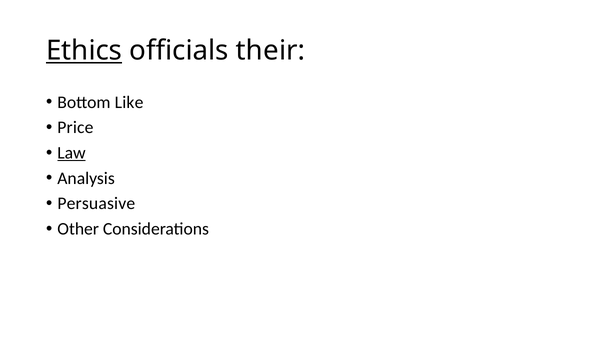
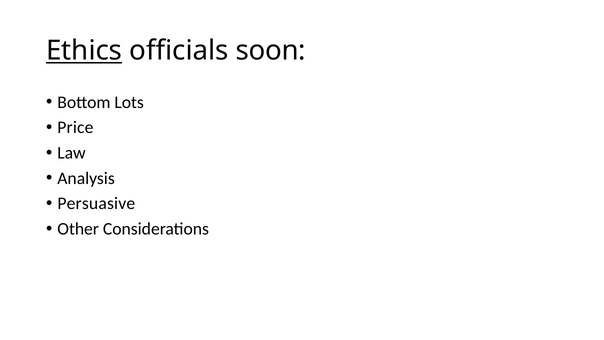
their: their -> soon
Like: Like -> Lots
Law underline: present -> none
